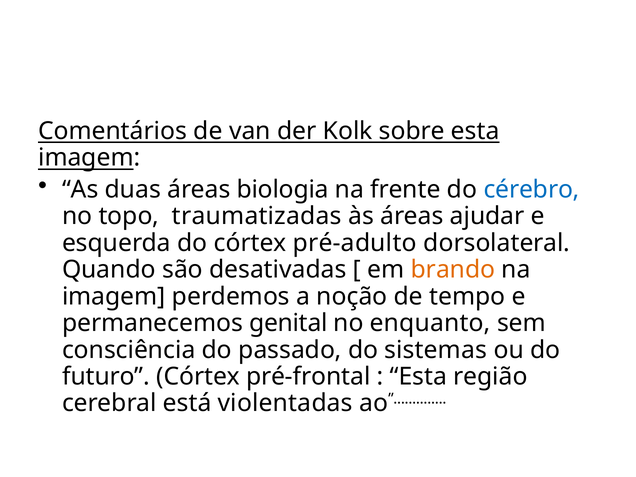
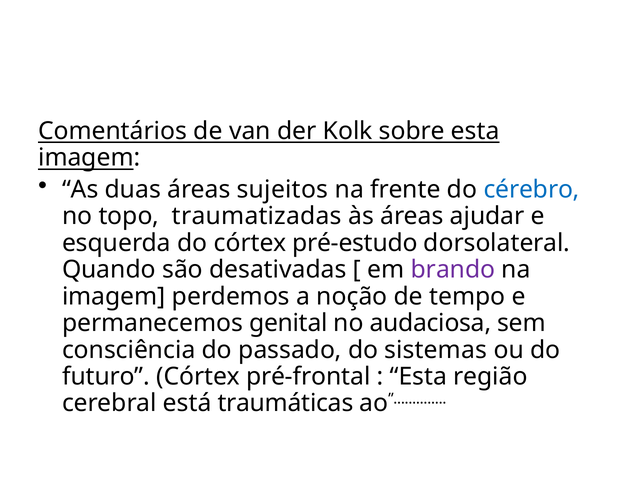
biologia: biologia -> sujeitos
pré-adulto: pré-adulto -> pré-estudo
brando colour: orange -> purple
enquanto: enquanto -> audaciosa
violentadas: violentadas -> traumáticas
